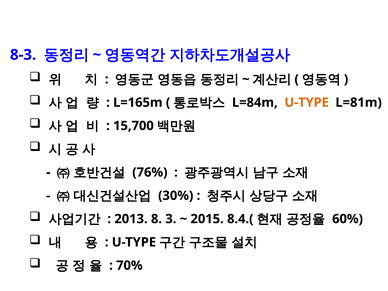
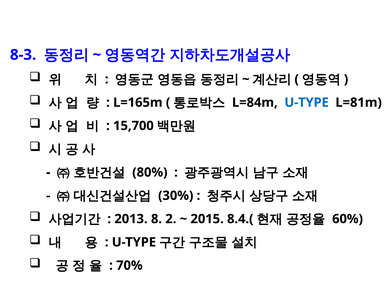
U-TYPE at (307, 103) colour: orange -> blue
76%: 76% -> 80%
3: 3 -> 2
